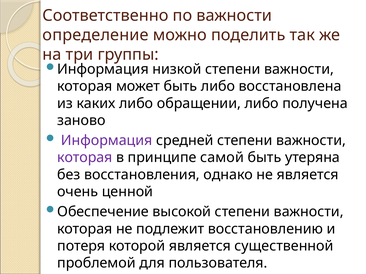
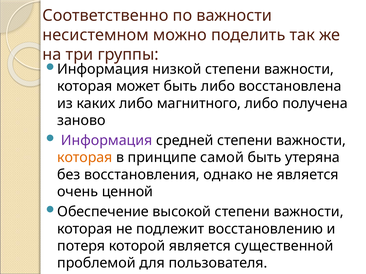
определение: определение -> несистемном
обращении: обращении -> магнитного
которая at (85, 158) colour: purple -> orange
